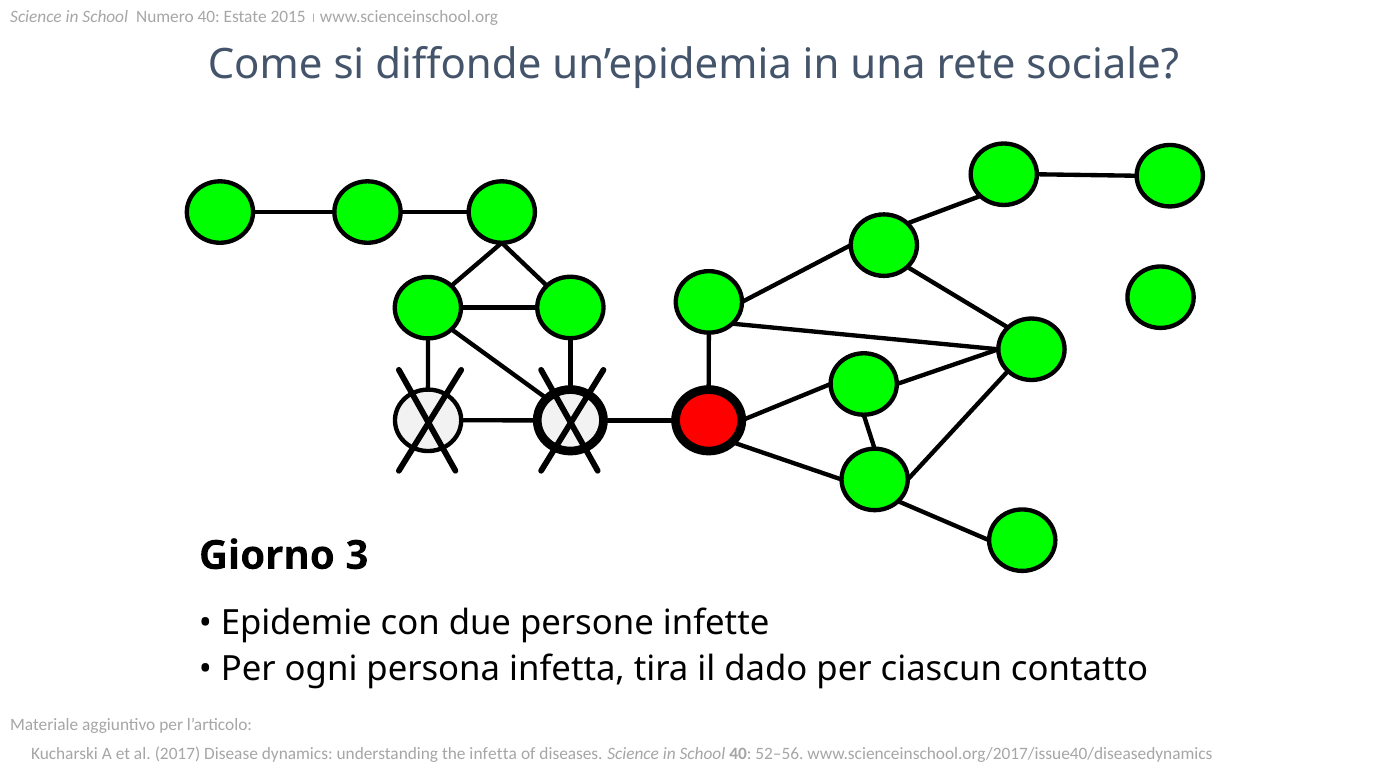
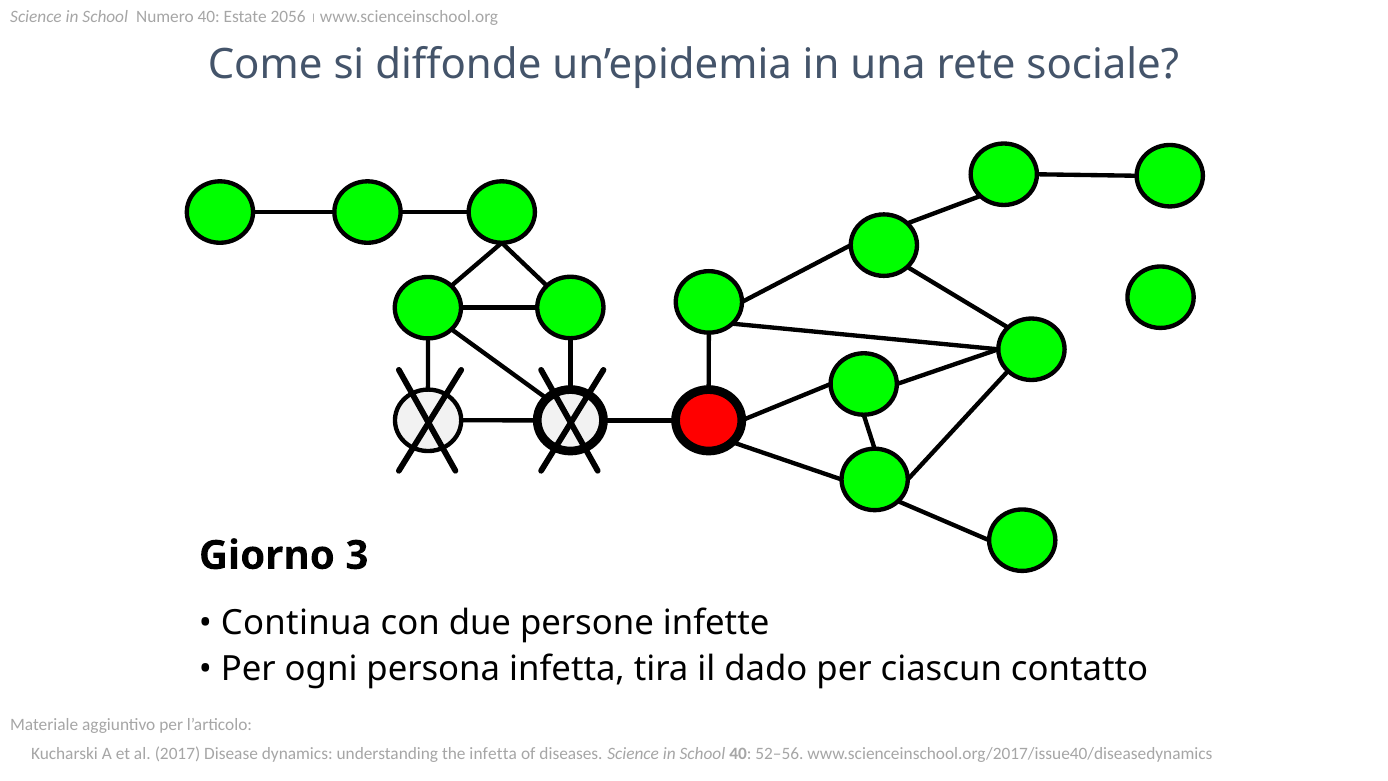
2015: 2015 -> 2056
Epidemie: Epidemie -> Continua
